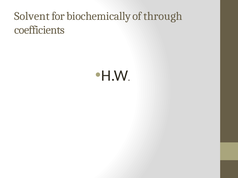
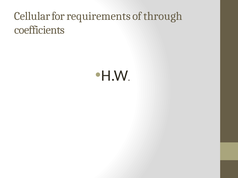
Solvent: Solvent -> Cellular
biochemically: biochemically -> requirements
